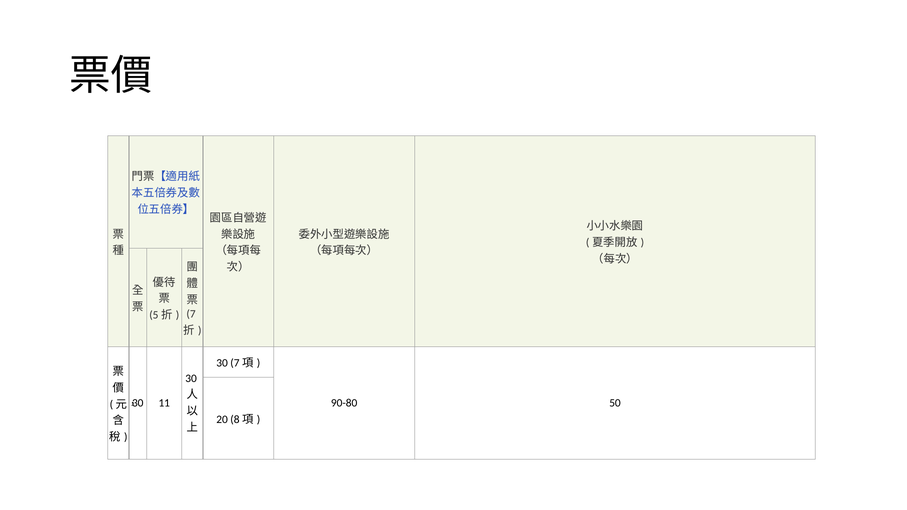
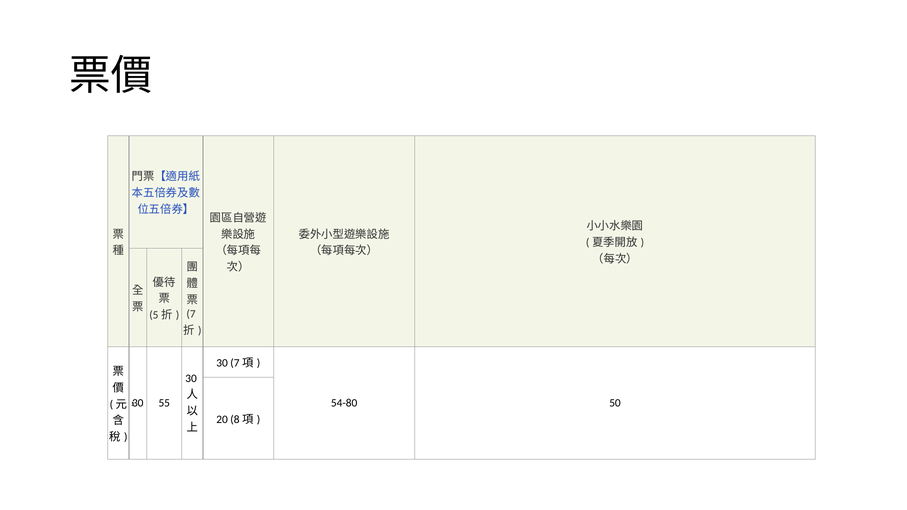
11: 11 -> 55
90-80: 90-80 -> 54-80
